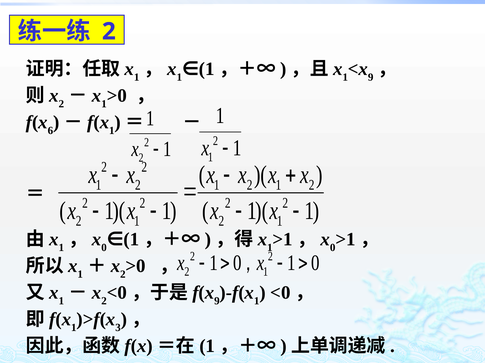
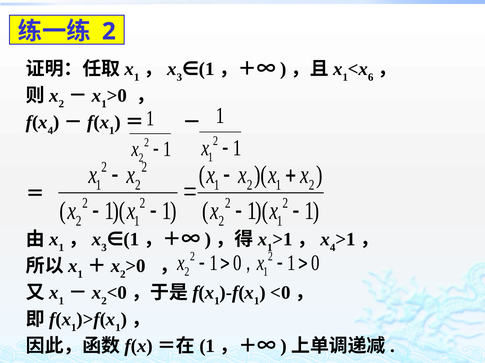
1 at (179, 77): 1 -> 3
9 at (371, 77): 9 -> 6
6 at (50, 131): 6 -> 4
0 at (104, 248): 0 -> 3
0 at (333, 248): 0 -> 4
9 at (217, 301): 9 -> 1
3 at (118, 328): 3 -> 1
